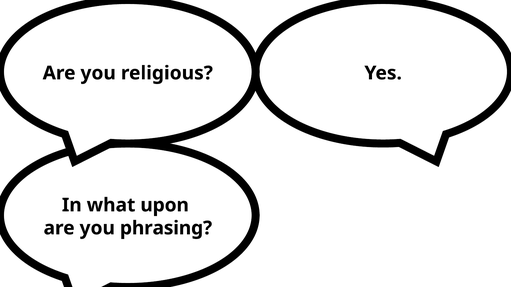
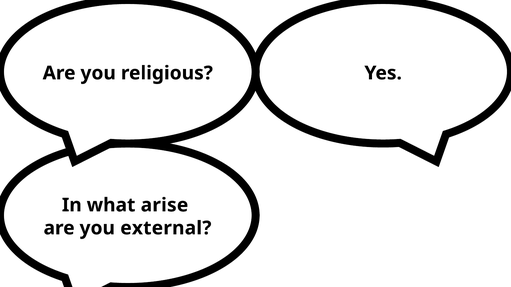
what upon: upon -> arise
you phrasing: phrasing -> external
